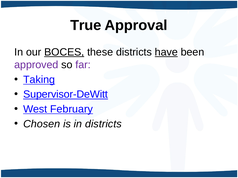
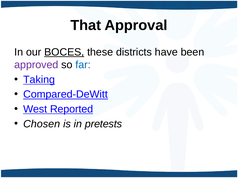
True: True -> That
have underline: present -> none
far colour: purple -> blue
Supervisor-DeWitt: Supervisor-DeWitt -> Compared-DeWitt
February: February -> Reported
in districts: districts -> pretests
